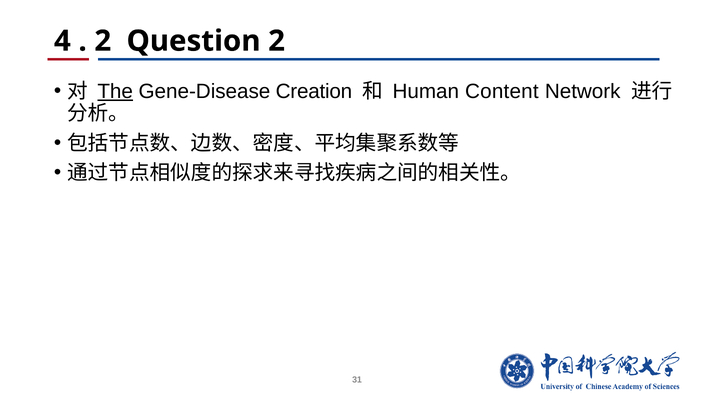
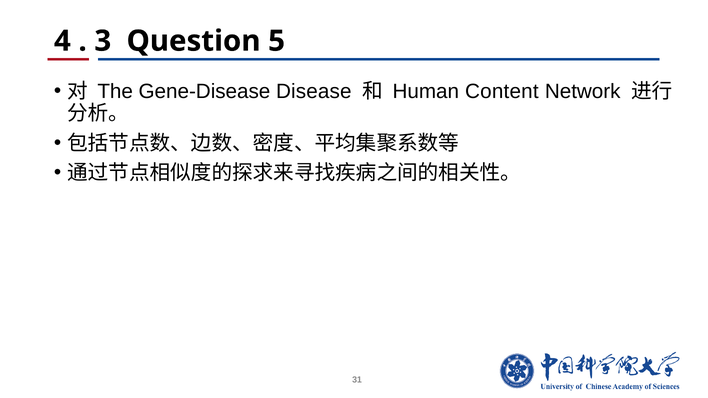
2 at (103, 41): 2 -> 3
Question 2: 2 -> 5
The underline: present -> none
Creation: Creation -> Disease
